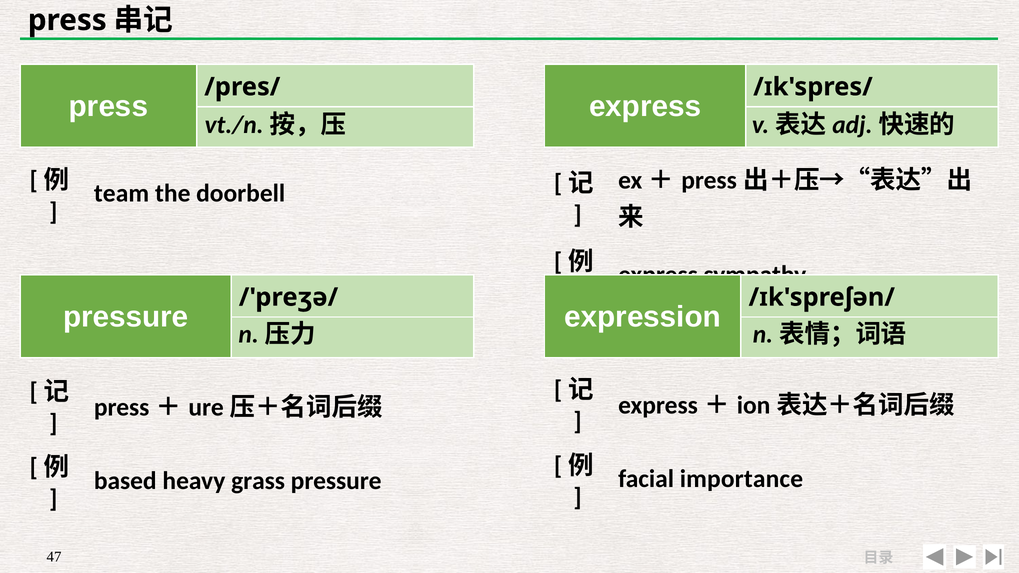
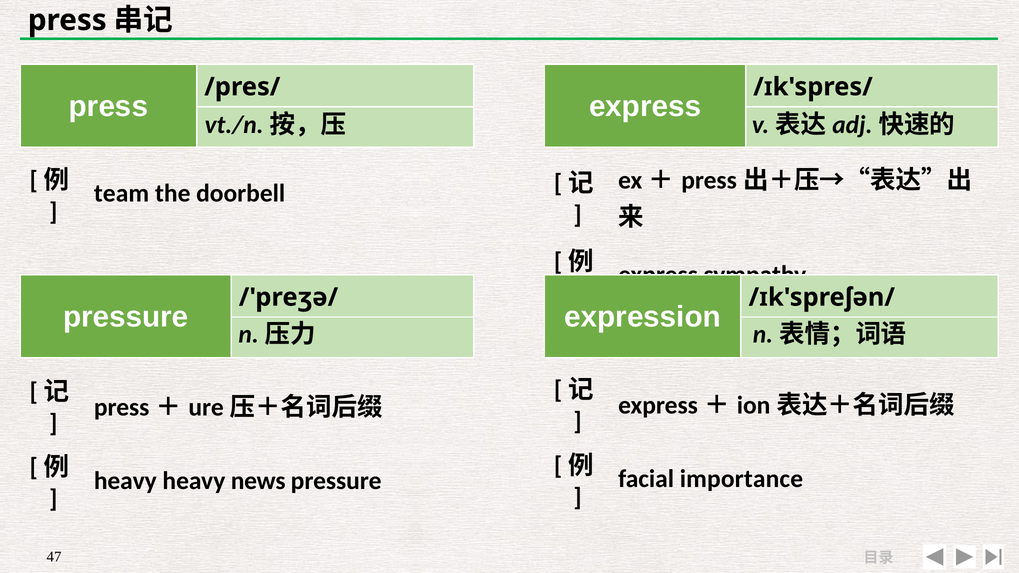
based at (125, 481): based -> heavy
grass: grass -> news
